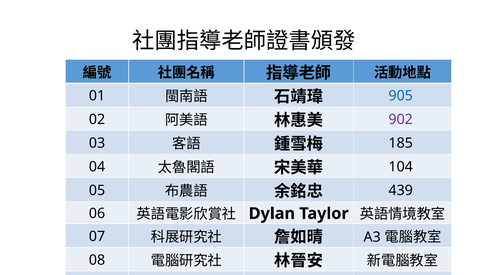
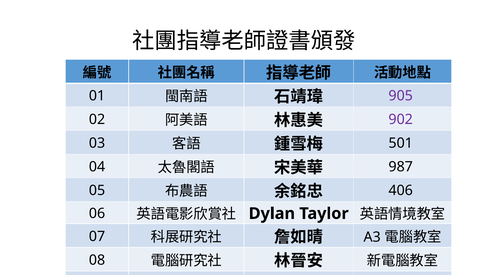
905 colour: blue -> purple
185: 185 -> 501
104: 104 -> 987
439: 439 -> 406
